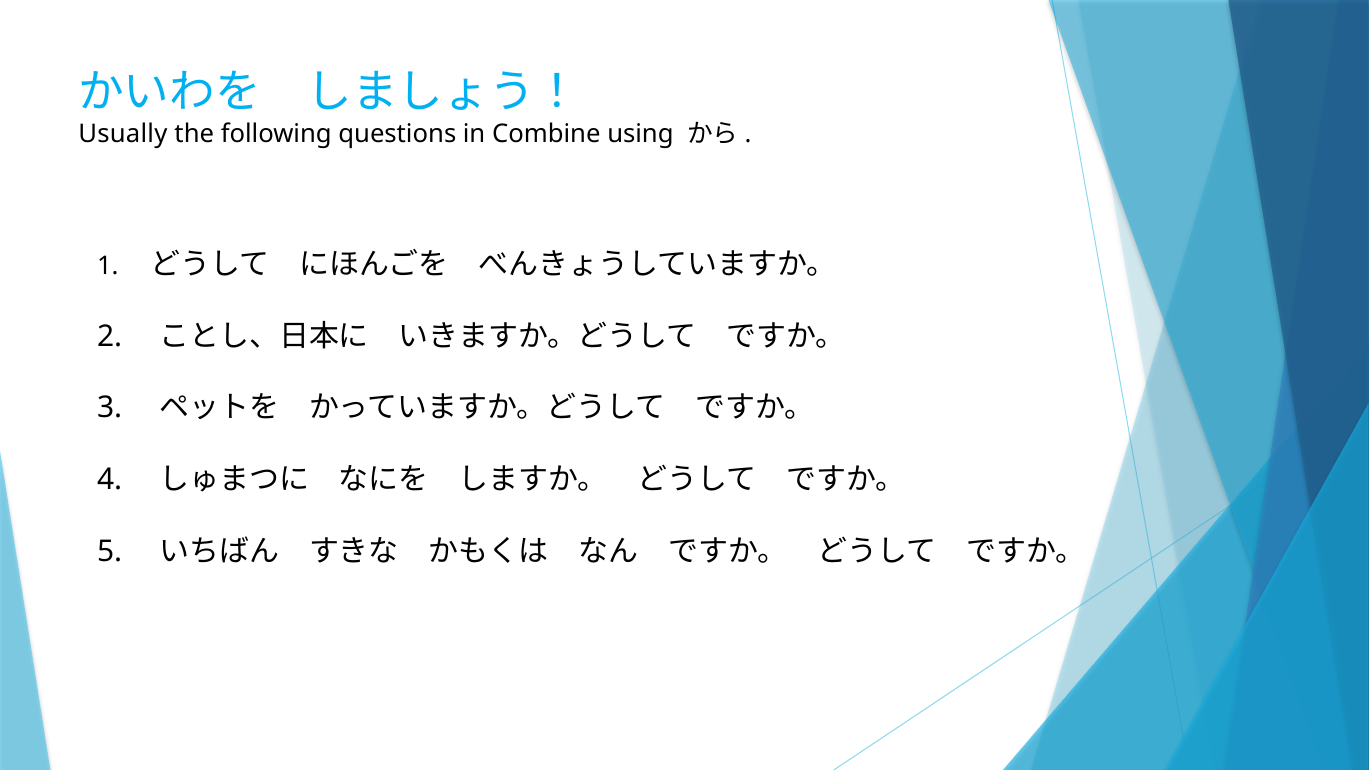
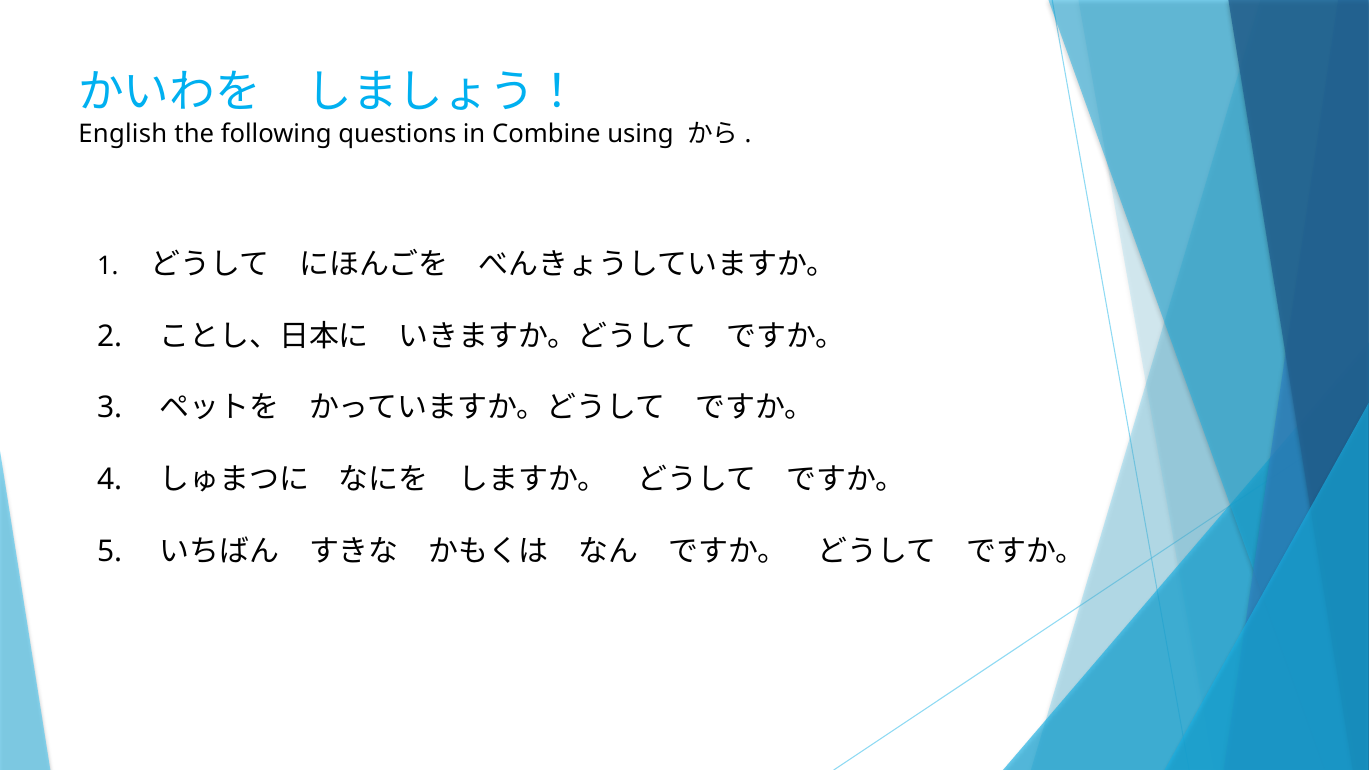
Usually: Usually -> English
